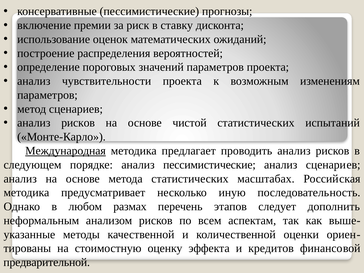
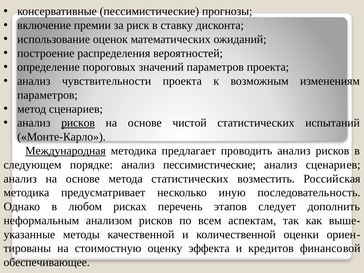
рисков at (78, 123) underline: none -> present
масштабах: масштабах -> возместить
размах: размах -> рисках
предварительной: предварительной -> обеспечивающее
